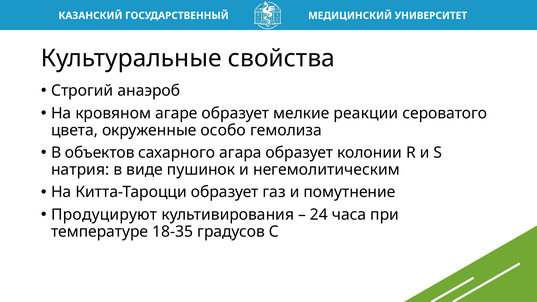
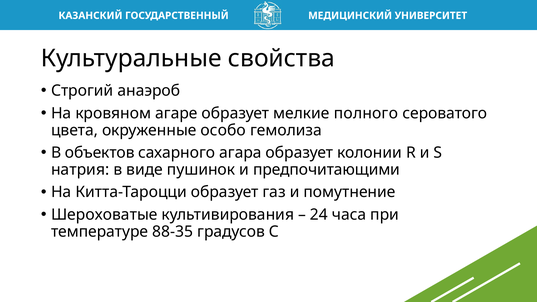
реакции: реакции -> полного
негемолитическим: негемолитическим -> предпочитающими
Продуцируют: Продуцируют -> Шероховатые
18-35: 18-35 -> 88-35
